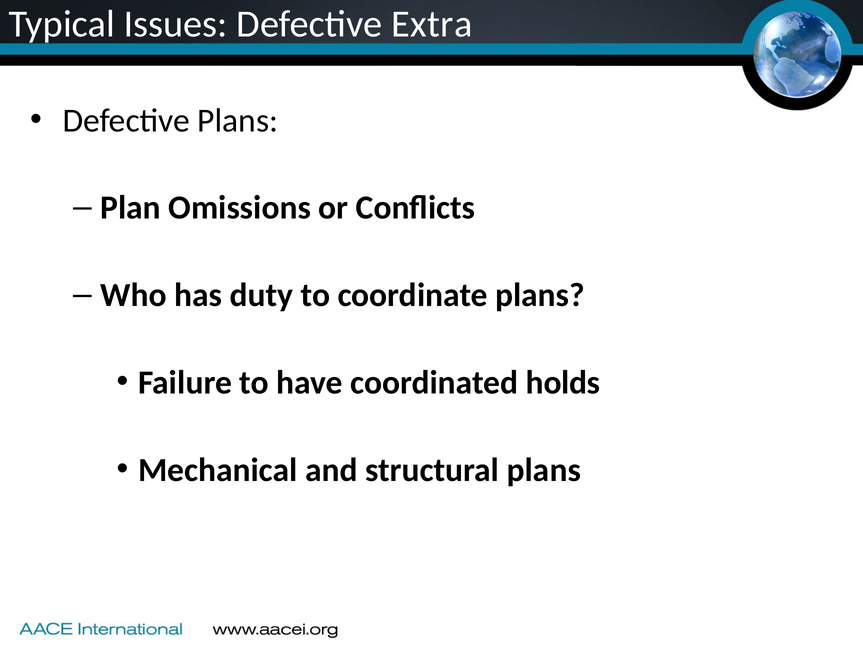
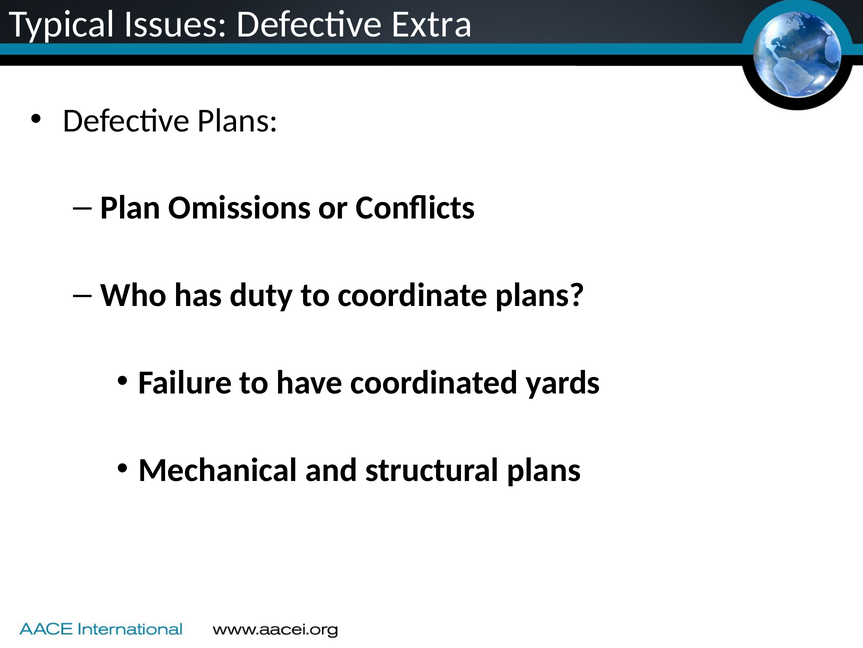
holds: holds -> yards
